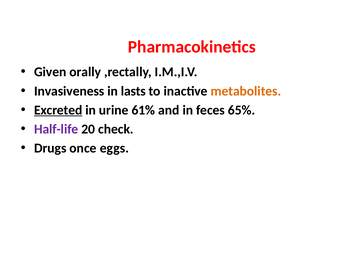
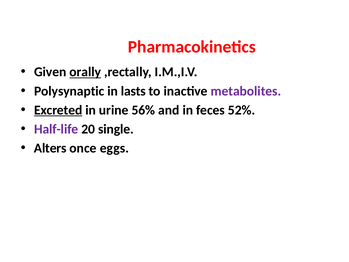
orally underline: none -> present
Invasiveness: Invasiveness -> Polysynaptic
metabolites colour: orange -> purple
61%: 61% -> 56%
65%: 65% -> 52%
check: check -> single
Drugs: Drugs -> Alters
